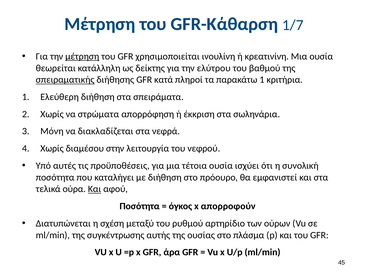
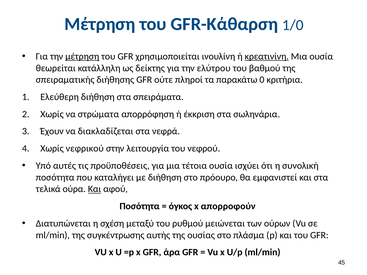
1/7: 1/7 -> 1/0
κρεατινίνη underline: none -> present
σπειραματικής underline: present -> none
κατά: κατά -> ούτε
παρακάτω 1: 1 -> 0
Μόνη: Μόνη -> Έχουν
διαμέσου: διαμέσου -> νεφρικού
αρτηρίδιο: αρτηρίδιο -> μειώνεται
